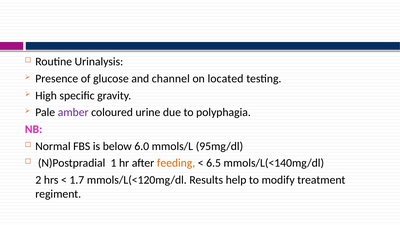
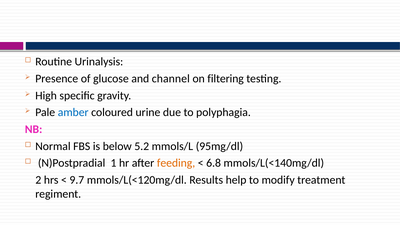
located: located -> filtering
amber colour: purple -> blue
6.0: 6.0 -> 5.2
6.5: 6.5 -> 6.8
1.7: 1.7 -> 9.7
